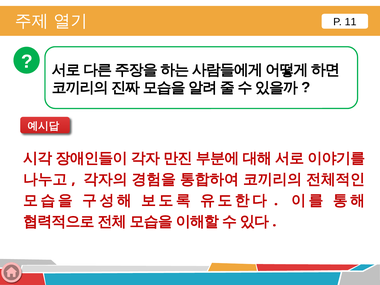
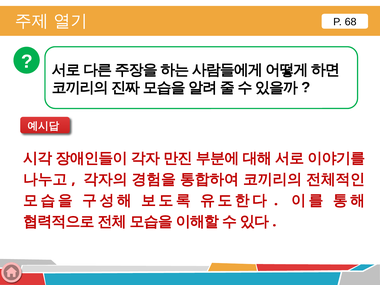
11: 11 -> 68
